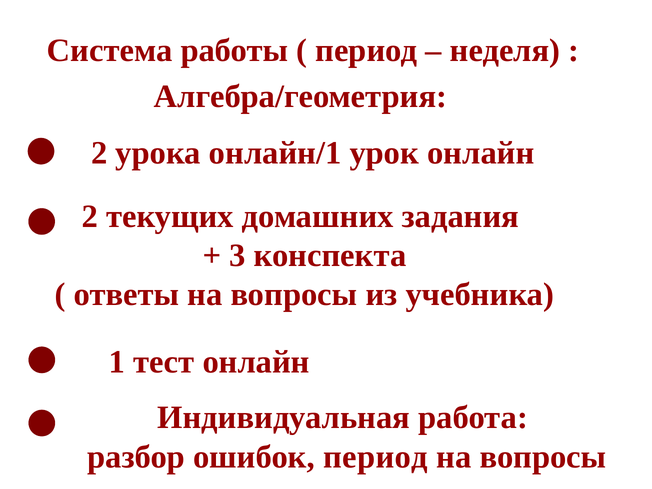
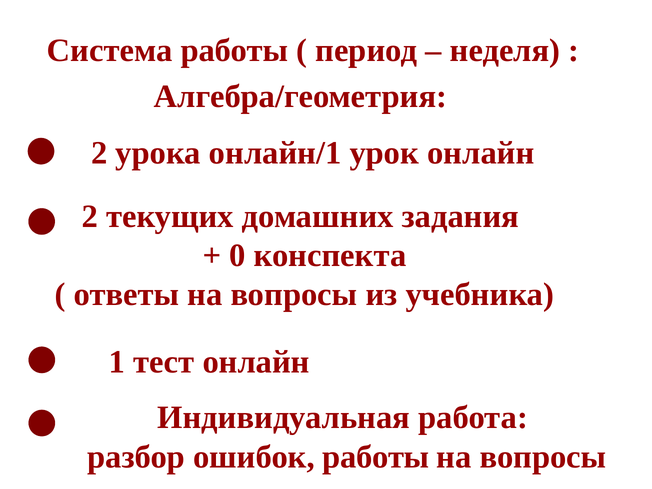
3: 3 -> 0
ошибок период: период -> работы
